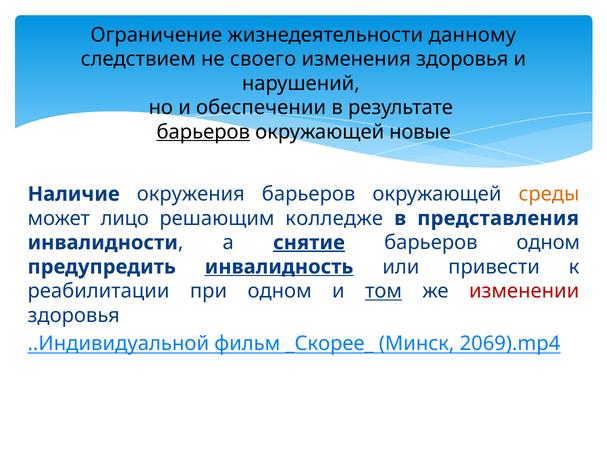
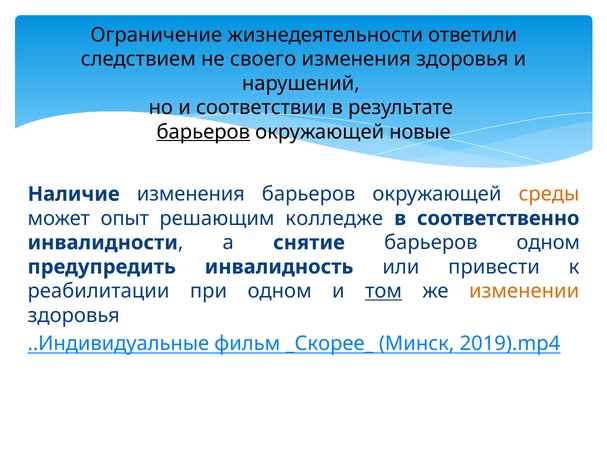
данному: данному -> ответили
обеспечении: обеспечении -> соответствии
Наличие окружения: окружения -> изменения
лицо: лицо -> опыт
представления: представления -> соответственно
снятие underline: present -> none
инвалидность underline: present -> none
изменении colour: red -> orange
..Индивидуальной: ..Индивидуальной -> ..Индивидуальные
2069).mp4: 2069).mp4 -> 2019).mp4
